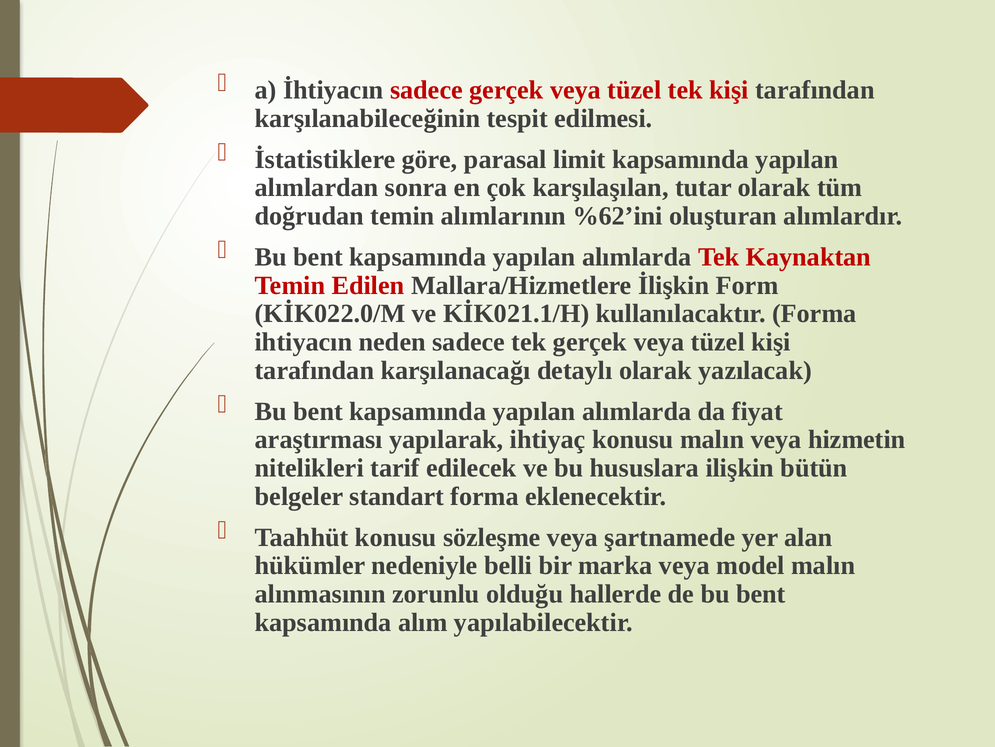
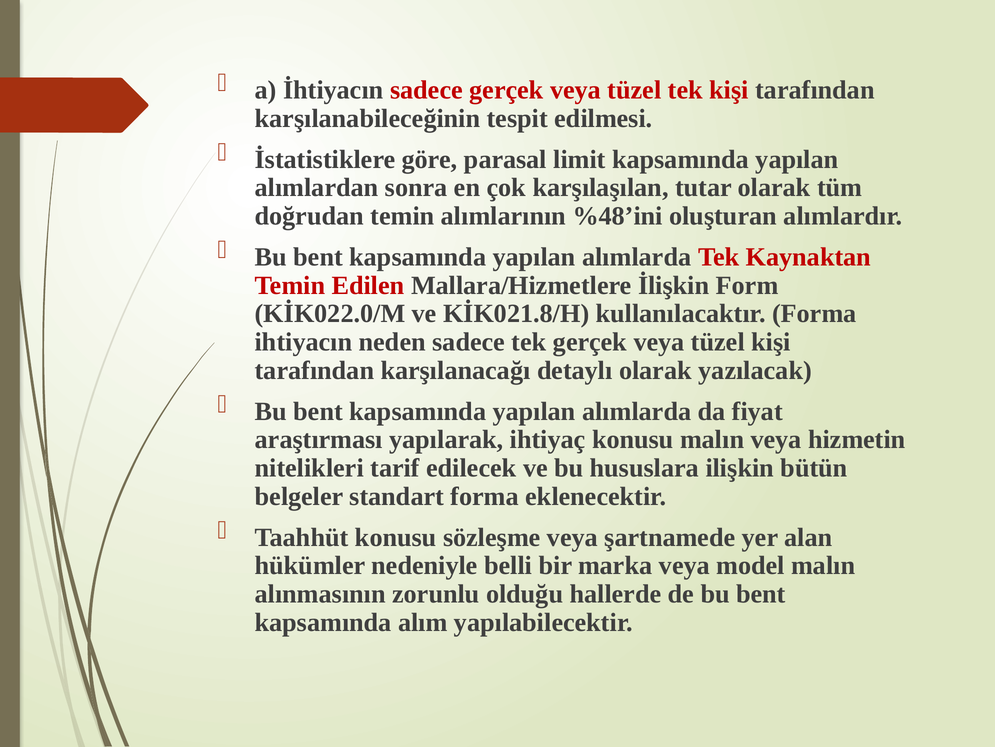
%62’ini: %62’ini -> %48’ini
KİK021.1/H: KİK021.1/H -> KİK021.8/H
